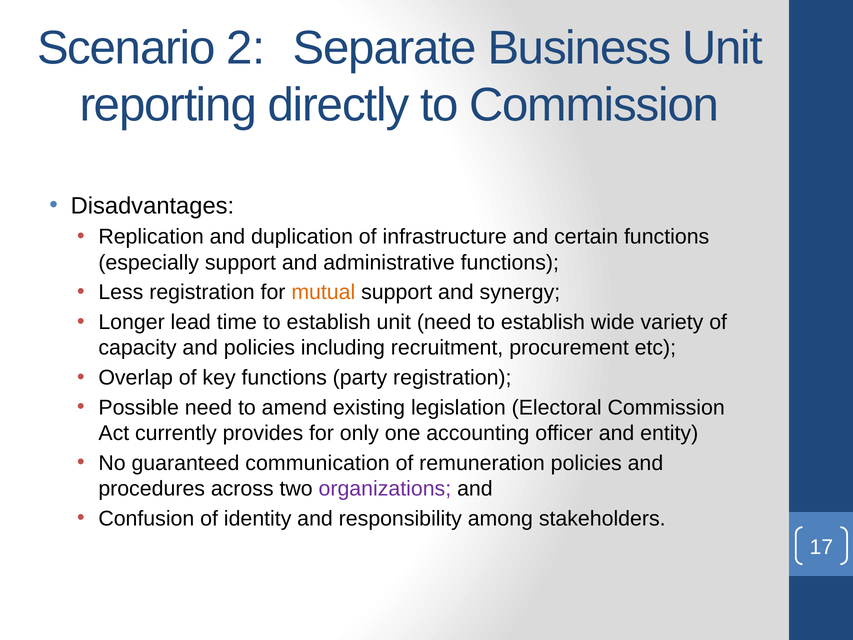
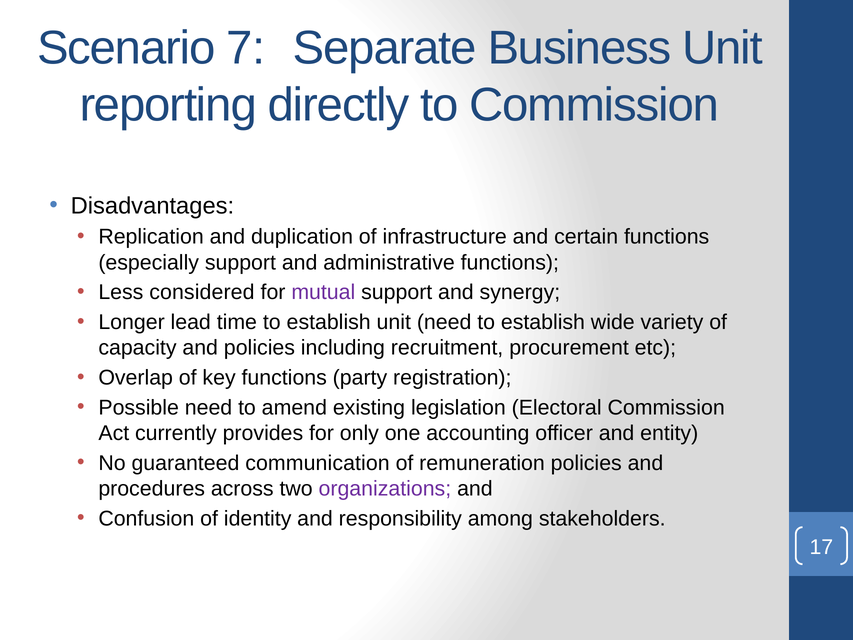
2: 2 -> 7
Less registration: registration -> considered
mutual colour: orange -> purple
